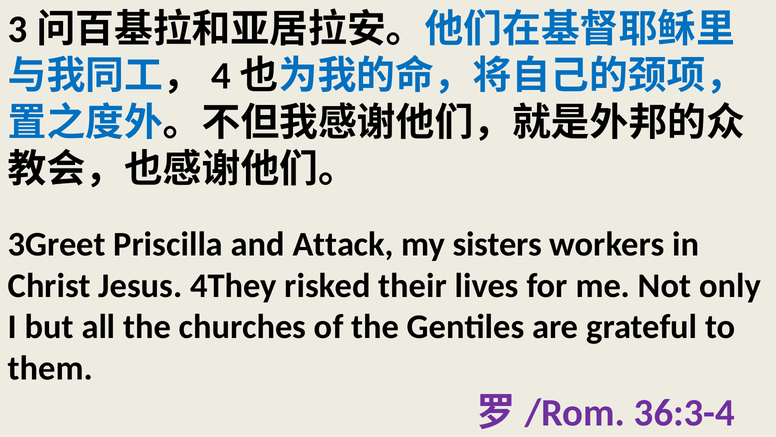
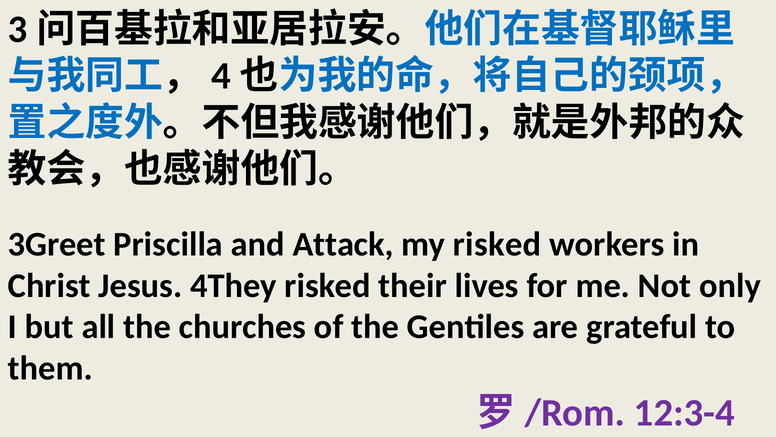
my sisters: sisters -> risked
36:3-4: 36:3-4 -> 12:3-4
